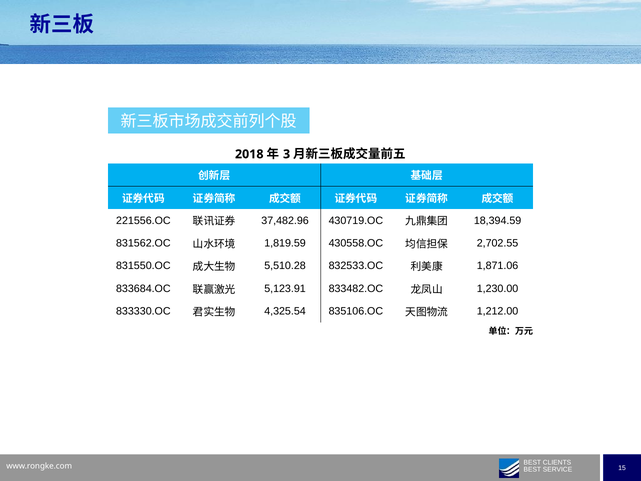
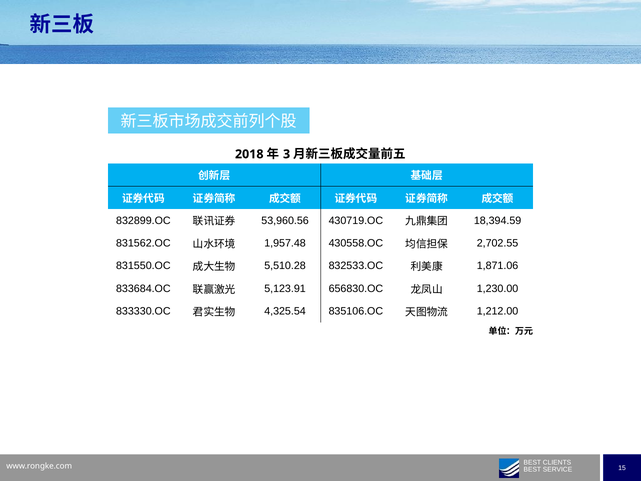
221556.OC: 221556.OC -> 832899.OC
37,482.96: 37,482.96 -> 53,960.56
1,819.59: 1,819.59 -> 1,957.48
833482.OC: 833482.OC -> 656830.OC
